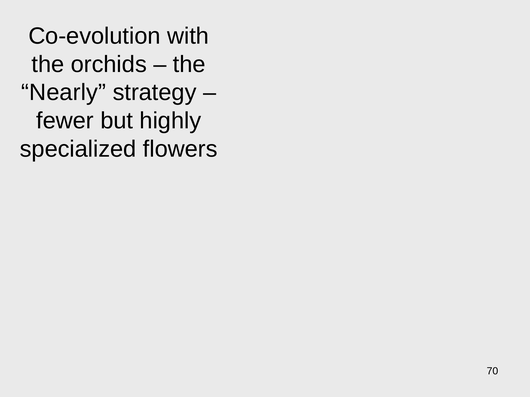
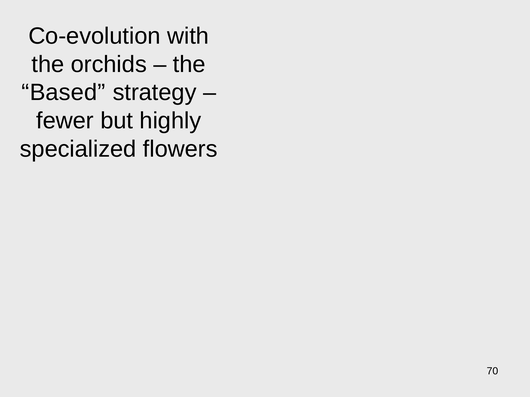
Nearly: Nearly -> Based
